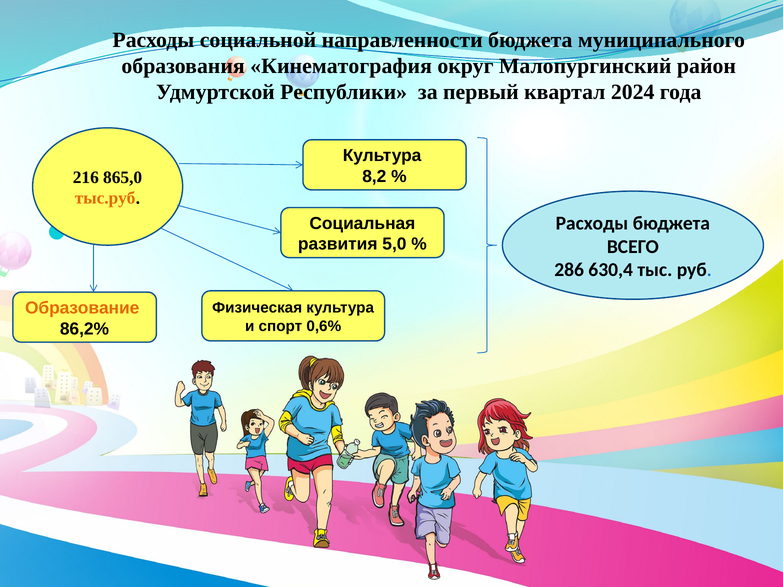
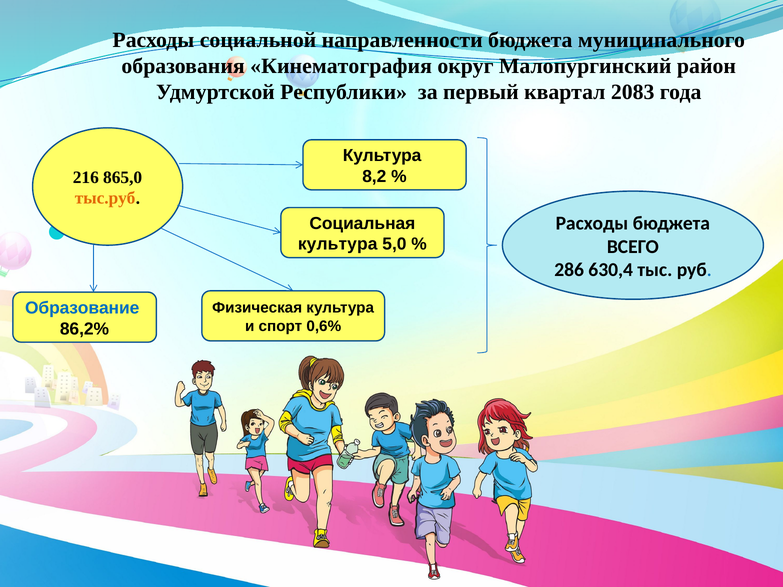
2024: 2024 -> 2083
развития at (338, 244): развития -> культура
Образование colour: orange -> blue
